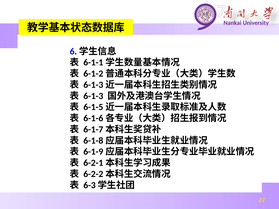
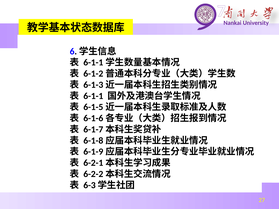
6-1-3: 6-1-3 -> 6-1-1
